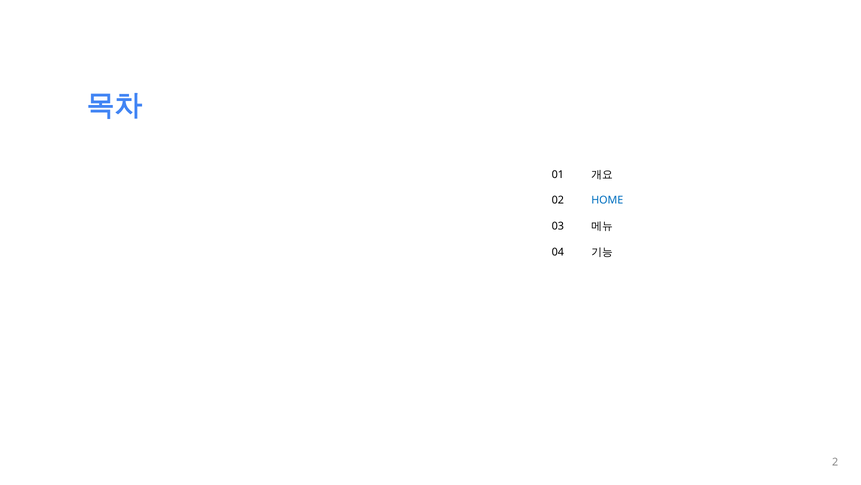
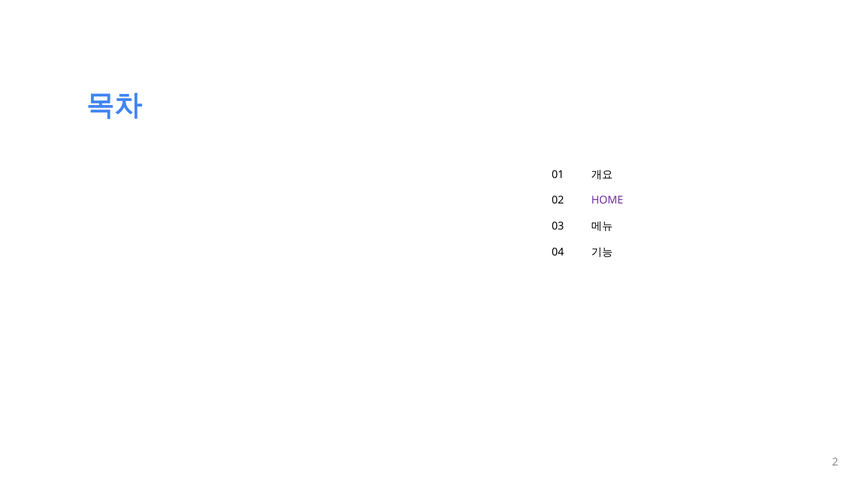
HOME colour: blue -> purple
